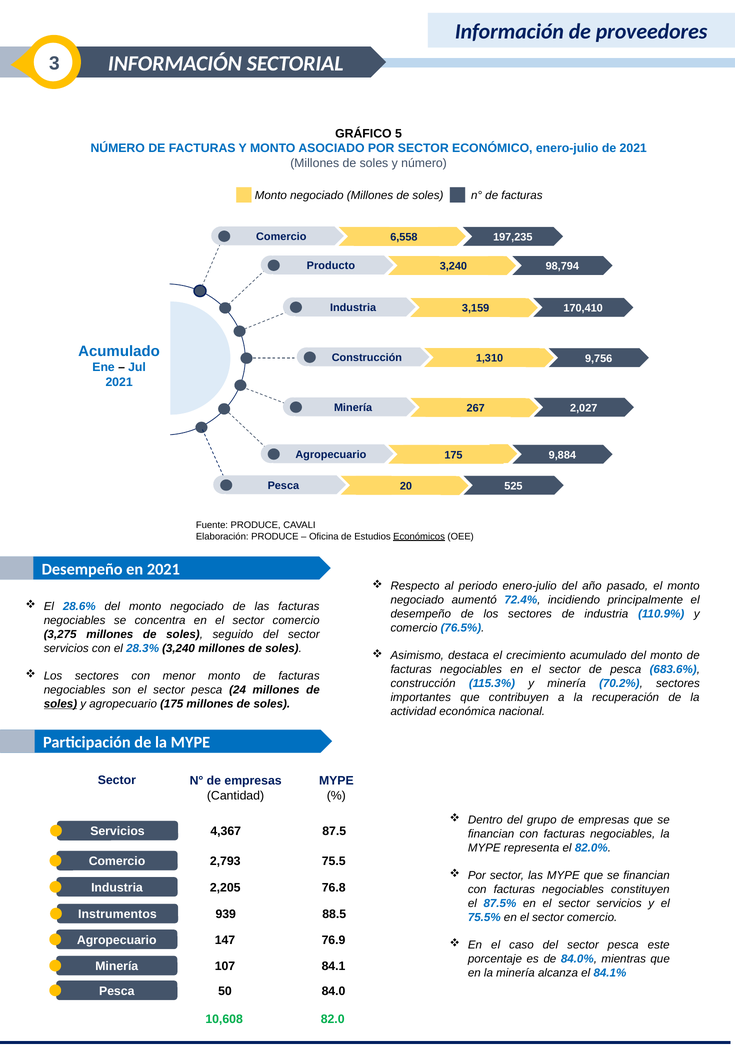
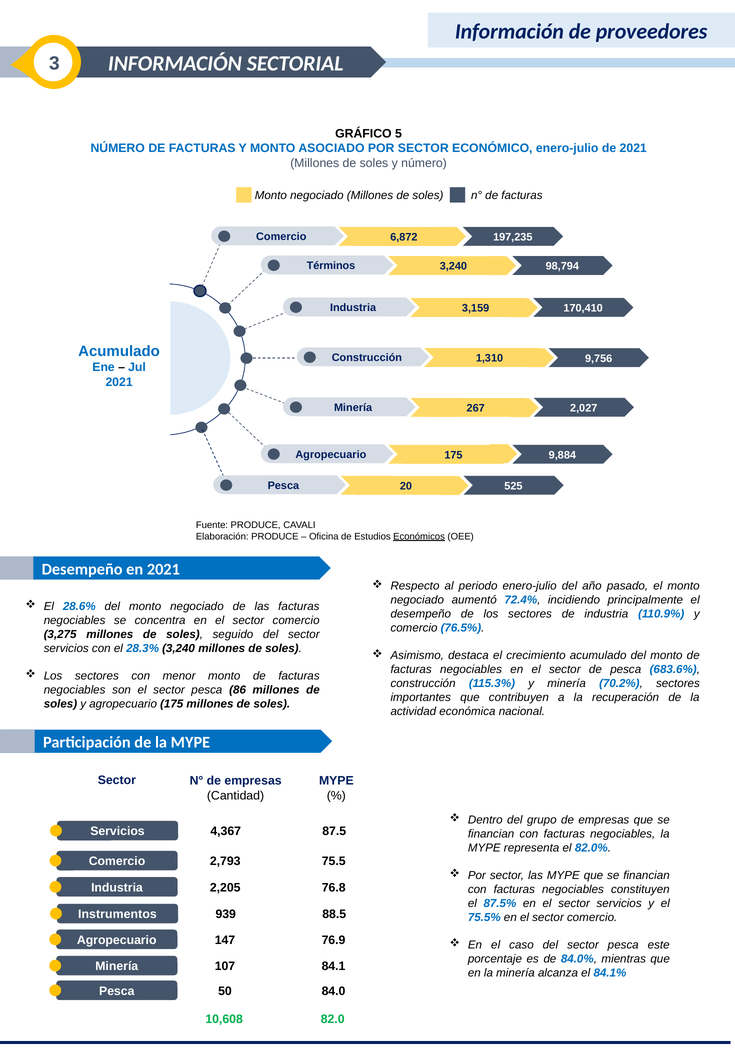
6,558: 6,558 -> 6,872
Producto: Producto -> Términos
24: 24 -> 86
soles at (60, 704) underline: present -> none
